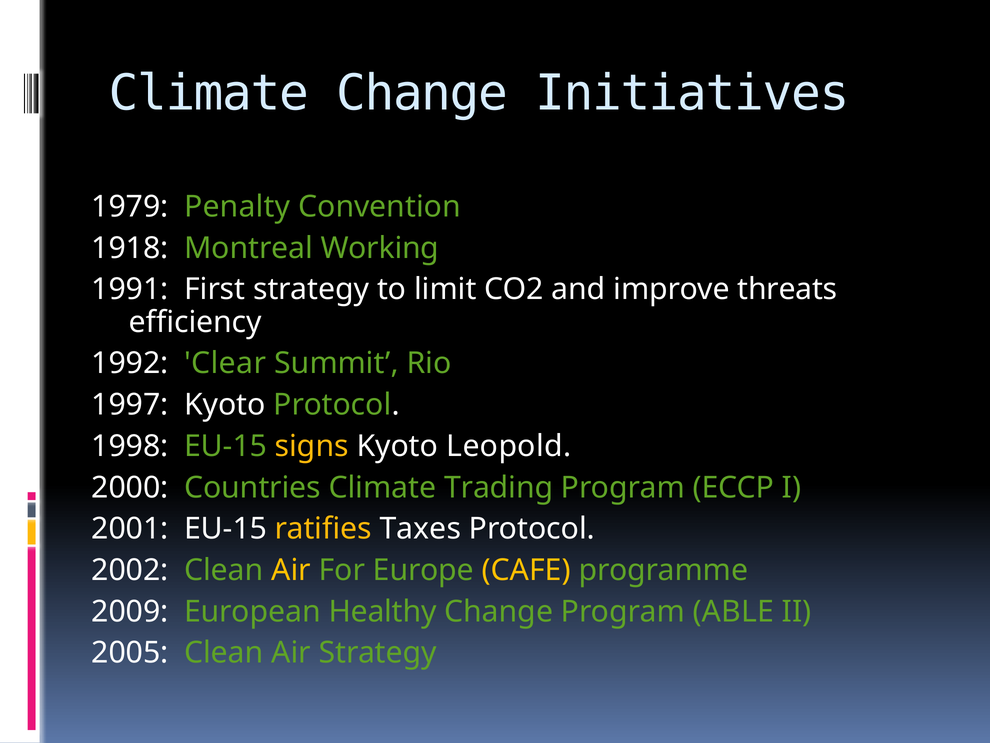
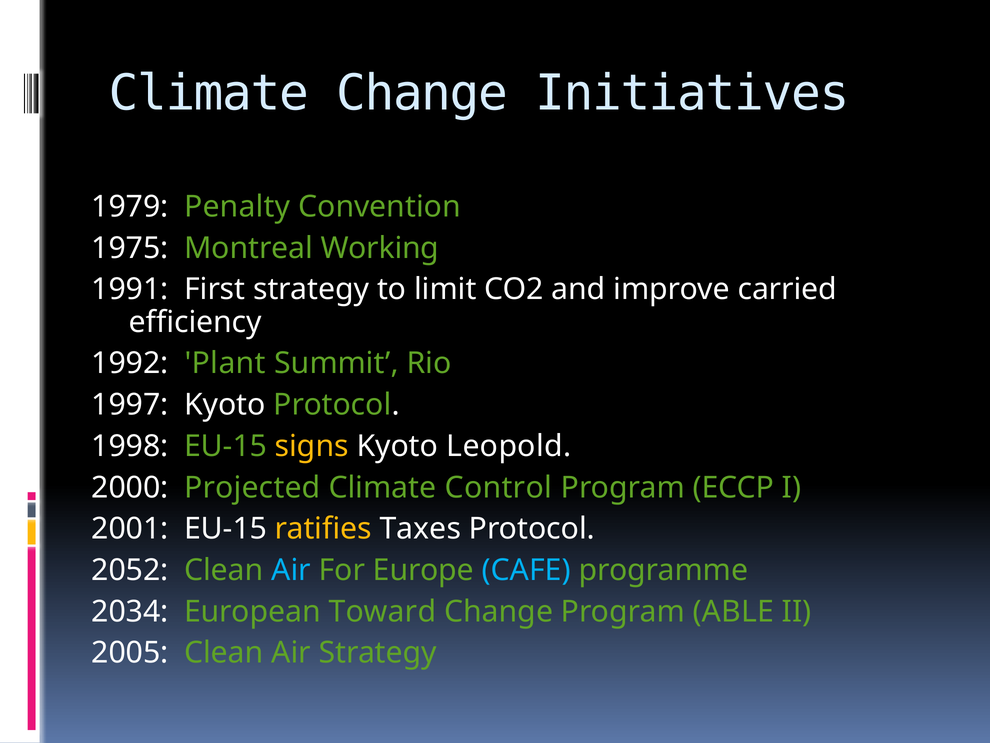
1918: 1918 -> 1975
threats: threats -> carried
Clear: Clear -> Plant
Countries: Countries -> Projected
Trading: Trading -> Control
2002: 2002 -> 2052
Air at (291, 570) colour: yellow -> light blue
CAFE colour: yellow -> light blue
2009: 2009 -> 2034
Healthy: Healthy -> Toward
